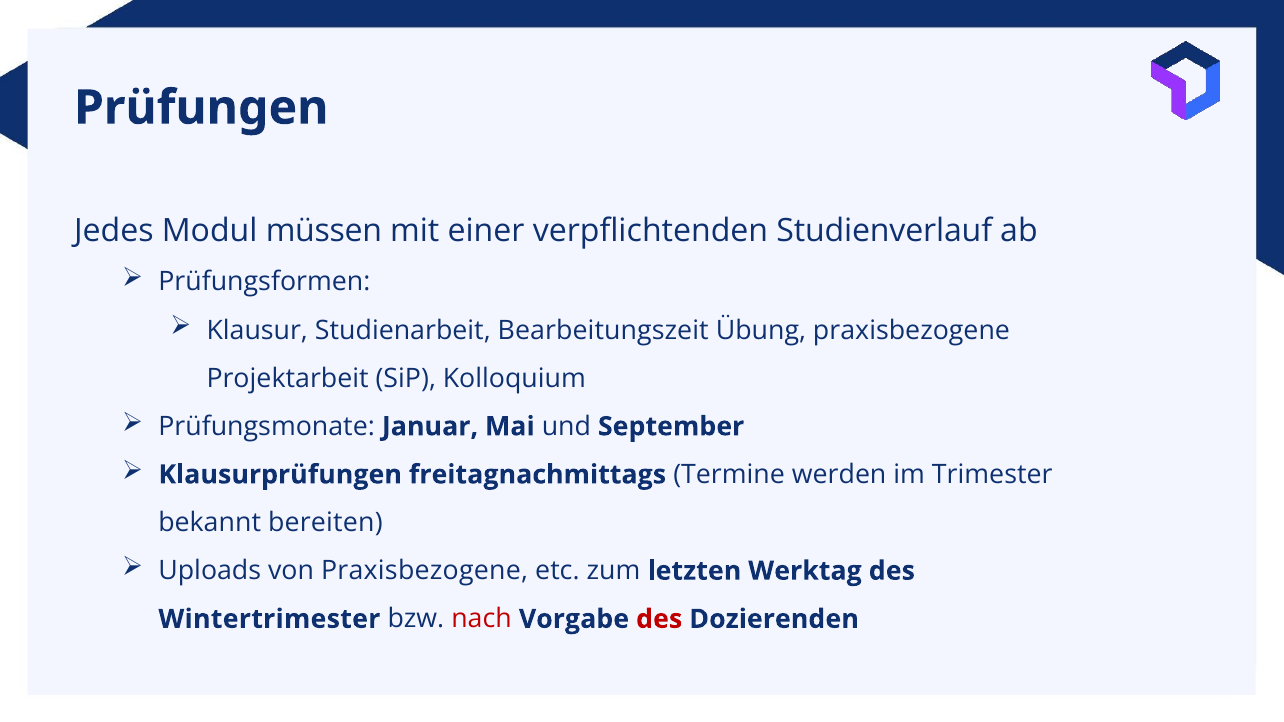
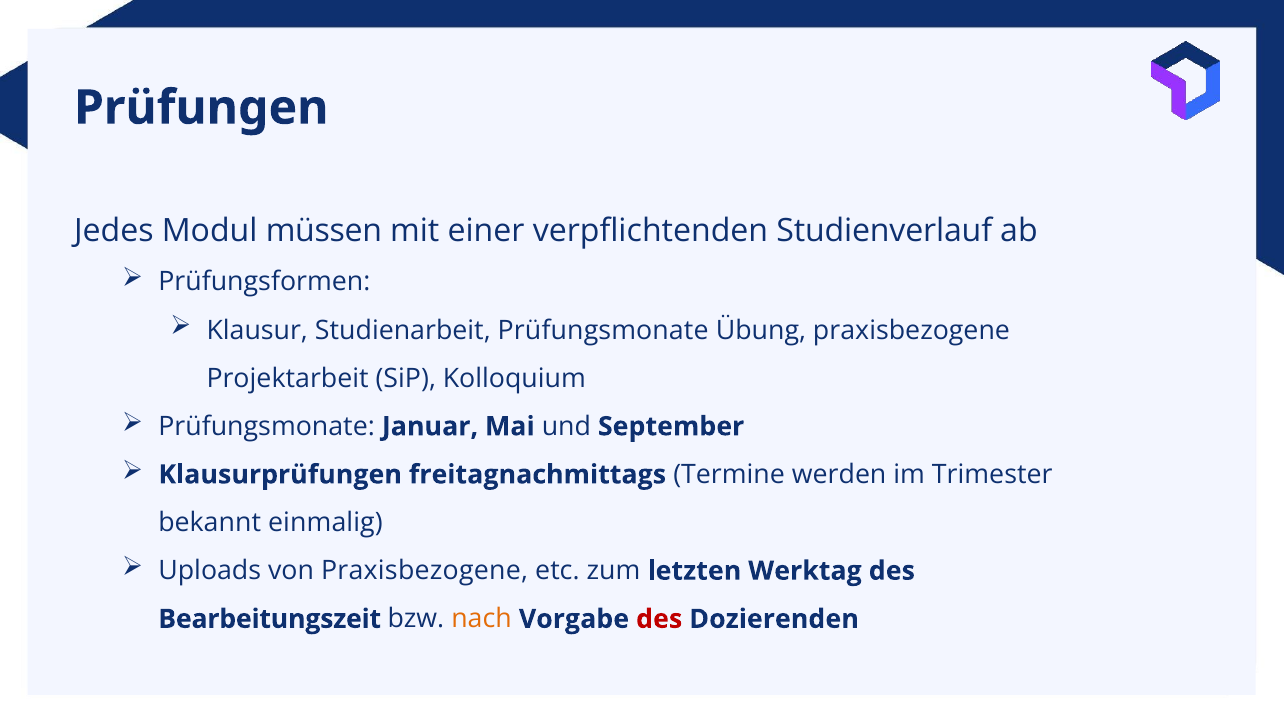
Studienarbeit Bearbeitungszeit: Bearbeitungszeit -> Prüfungsmonate
bereiten: bereiten -> einmalig
Wintertrimester: Wintertrimester -> Bearbeitungszeit
nach colour: red -> orange
